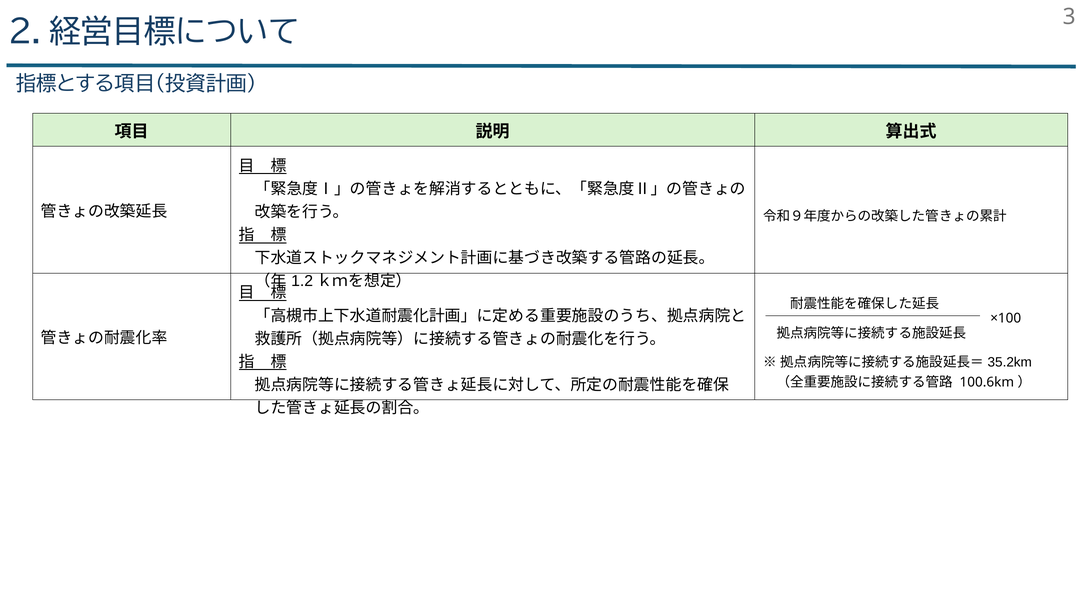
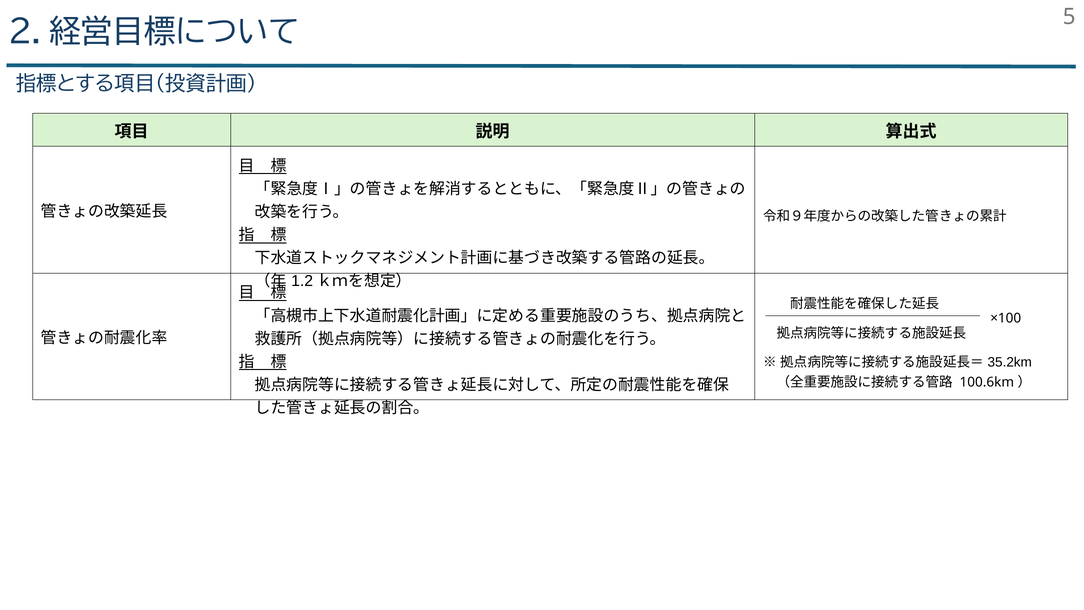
3: 3 -> 5
